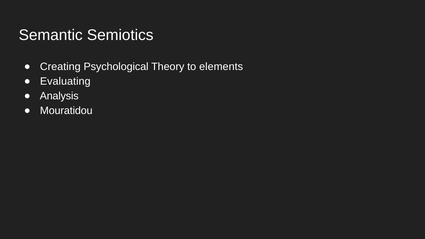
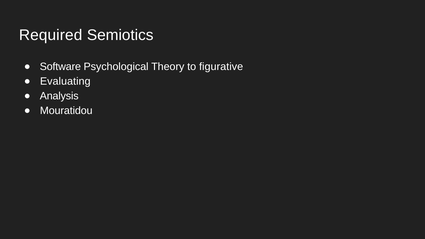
Semantic: Semantic -> Required
Creating: Creating -> Software
elements: elements -> figurative
